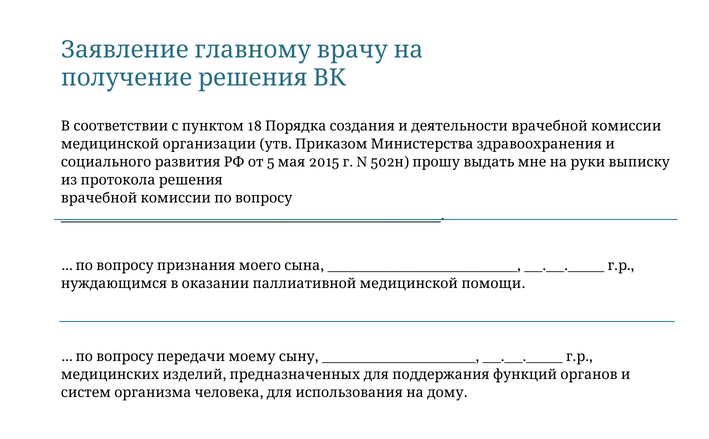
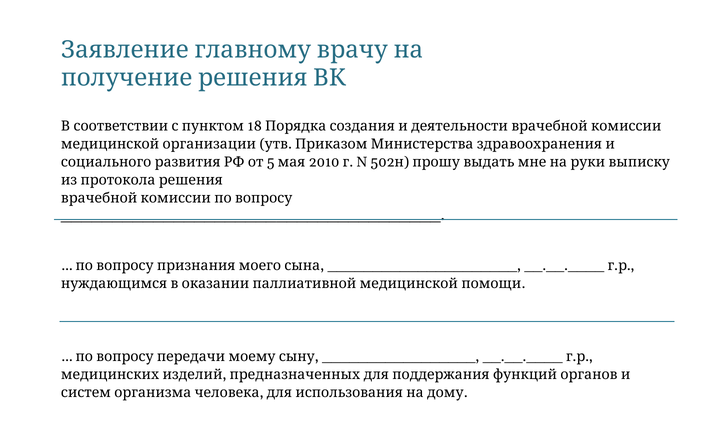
2015: 2015 -> 2010
